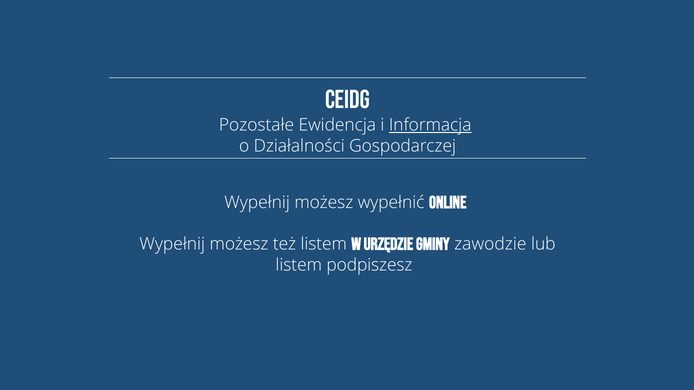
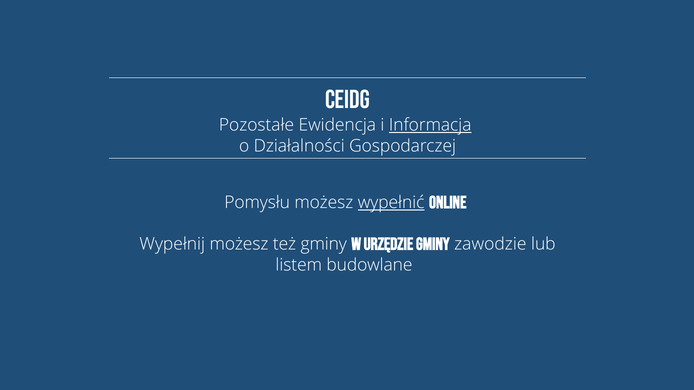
Wypełnij at (257, 203): Wypełnij -> Pomysłu
wypełnić underline: none -> present
też listem: listem -> gminy
podpiszesz: podpiszesz -> budowlane
